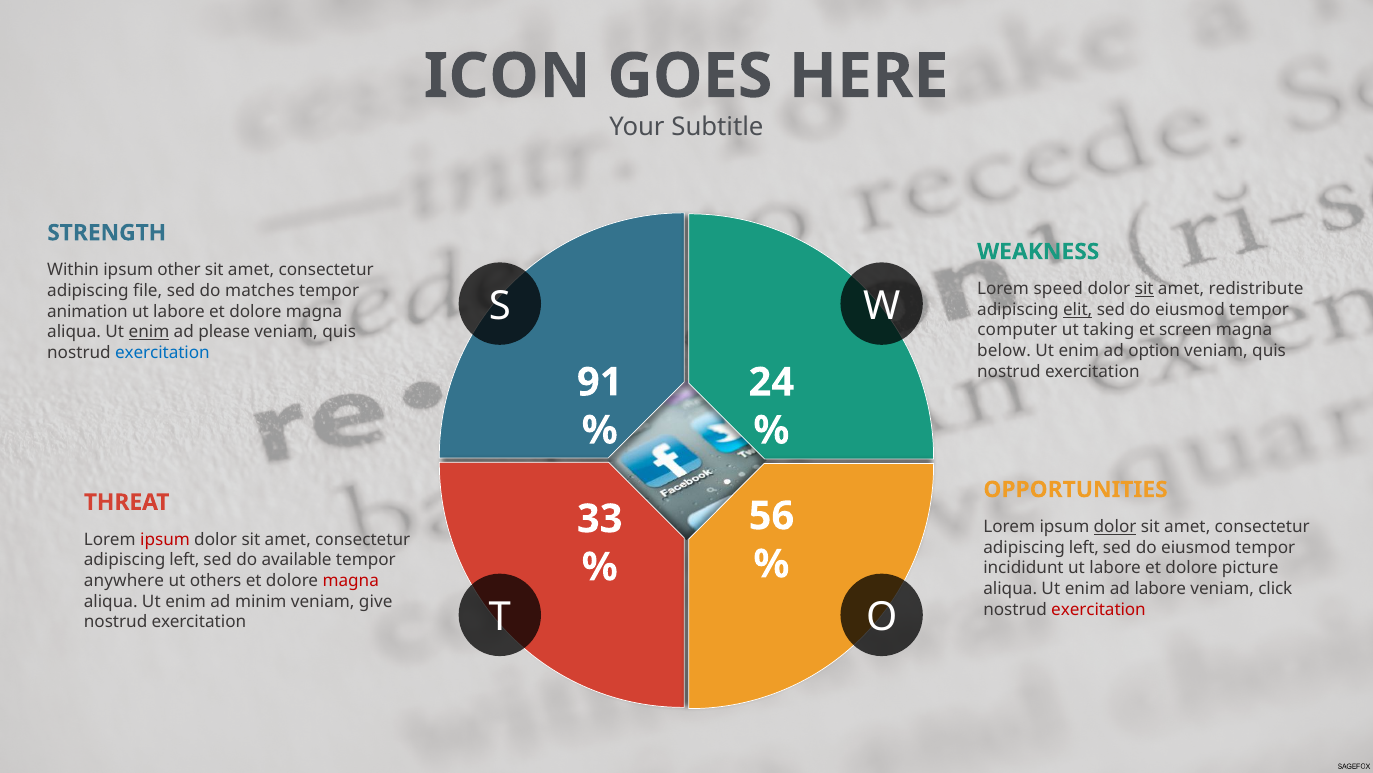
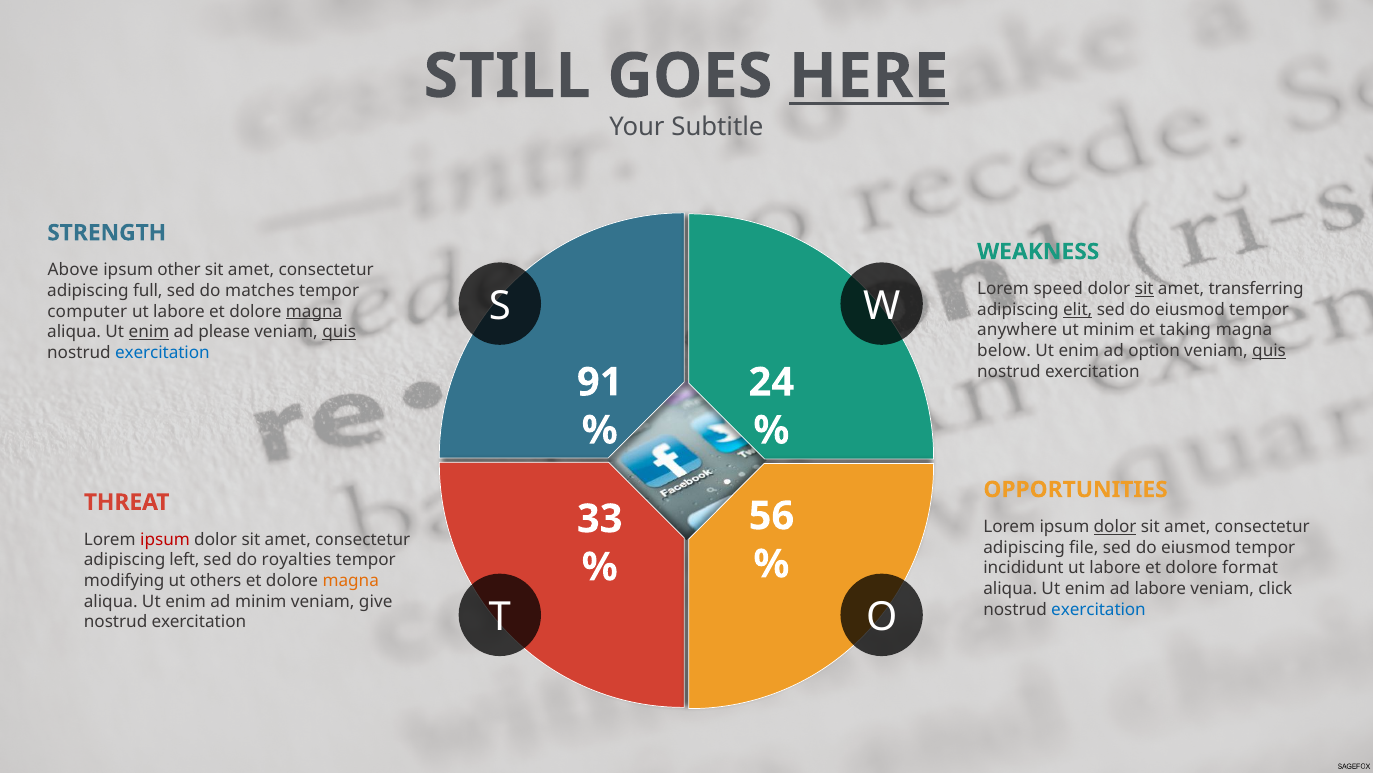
ICON: ICON -> STILL
HERE underline: none -> present
Within: Within -> Above
redistribute: redistribute -> transferring
file: file -> full
animation: animation -> computer
magna at (314, 311) underline: none -> present
computer: computer -> anywhere
ut taking: taking -> minim
screen: screen -> taking
quis at (339, 332) underline: none -> present
quis at (1269, 351) underline: none -> present
left at (1084, 547): left -> file
available: available -> royalties
picture: picture -> format
anywhere: anywhere -> modifying
magna at (351, 580) colour: red -> orange
exercitation at (1099, 609) colour: red -> blue
